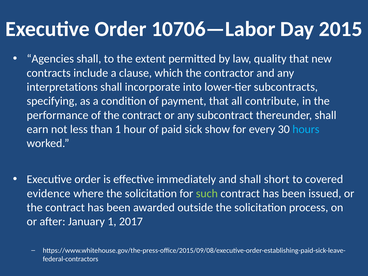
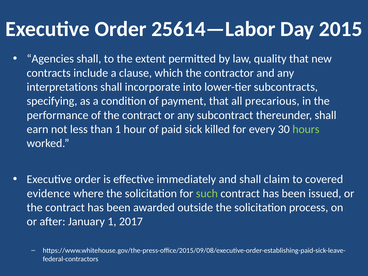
10706—Labor: 10706—Labor -> 25614—Labor
contribute: contribute -> precarious
show: show -> killed
hours colour: light blue -> light green
short: short -> claim
